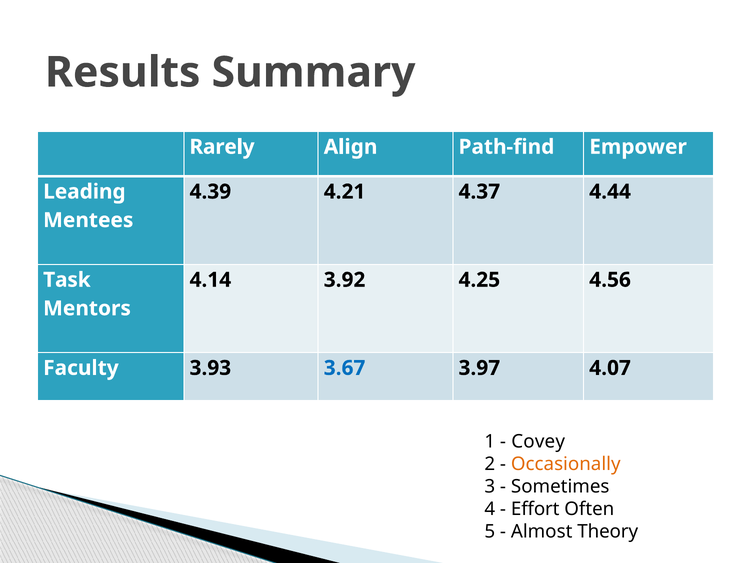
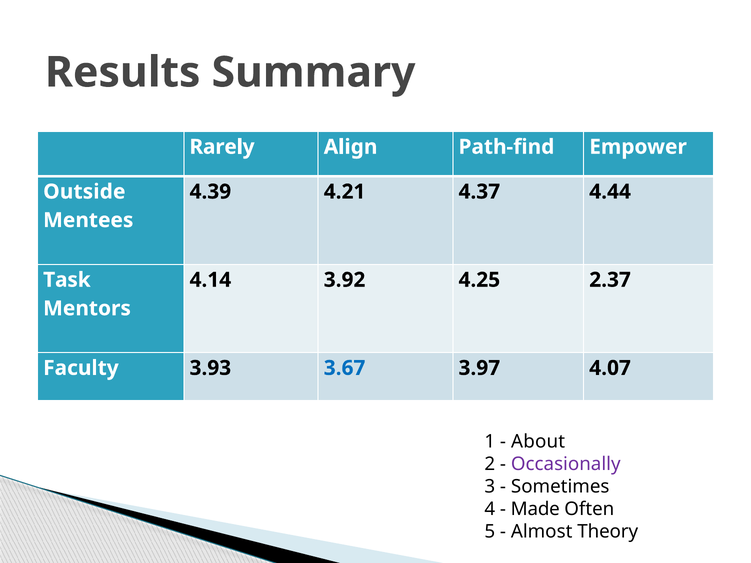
Leading: Leading -> Outside
4.56: 4.56 -> 2.37
Covey: Covey -> About
Occasionally colour: orange -> purple
Effort: Effort -> Made
